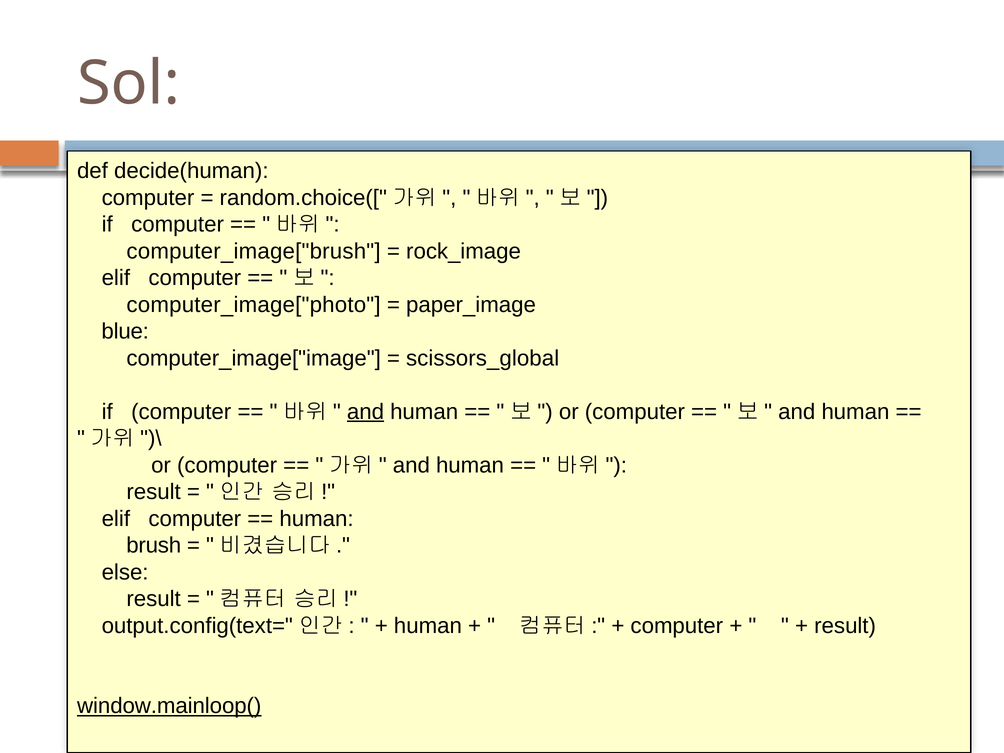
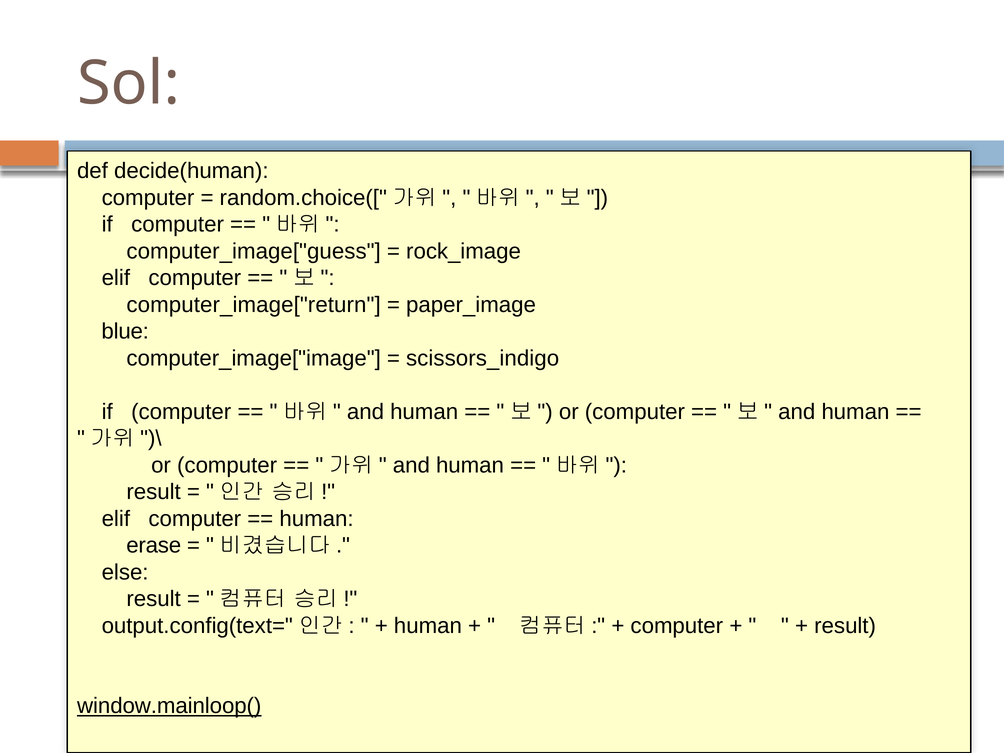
computer_image["brush: computer_image["brush -> computer_image["guess
computer_image["photo: computer_image["photo -> computer_image["return
scissors_global: scissors_global -> scissors_indigo
and at (366, 412) underline: present -> none
brush: brush -> erase
